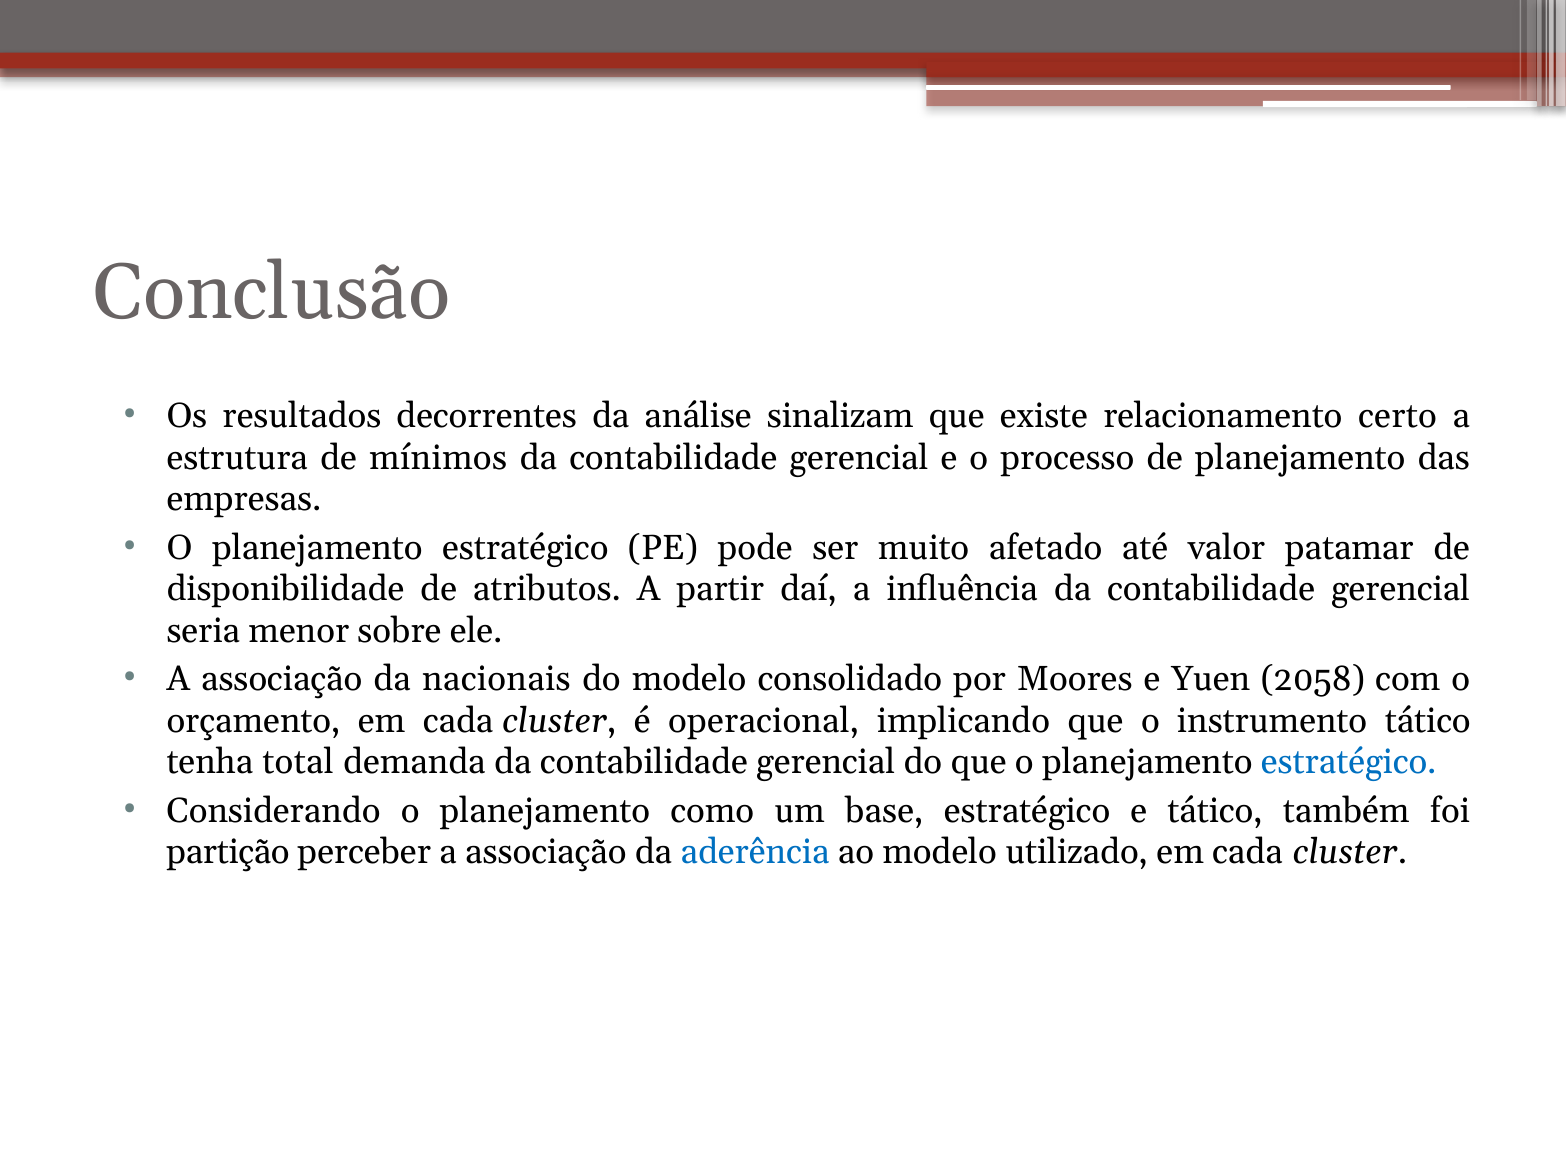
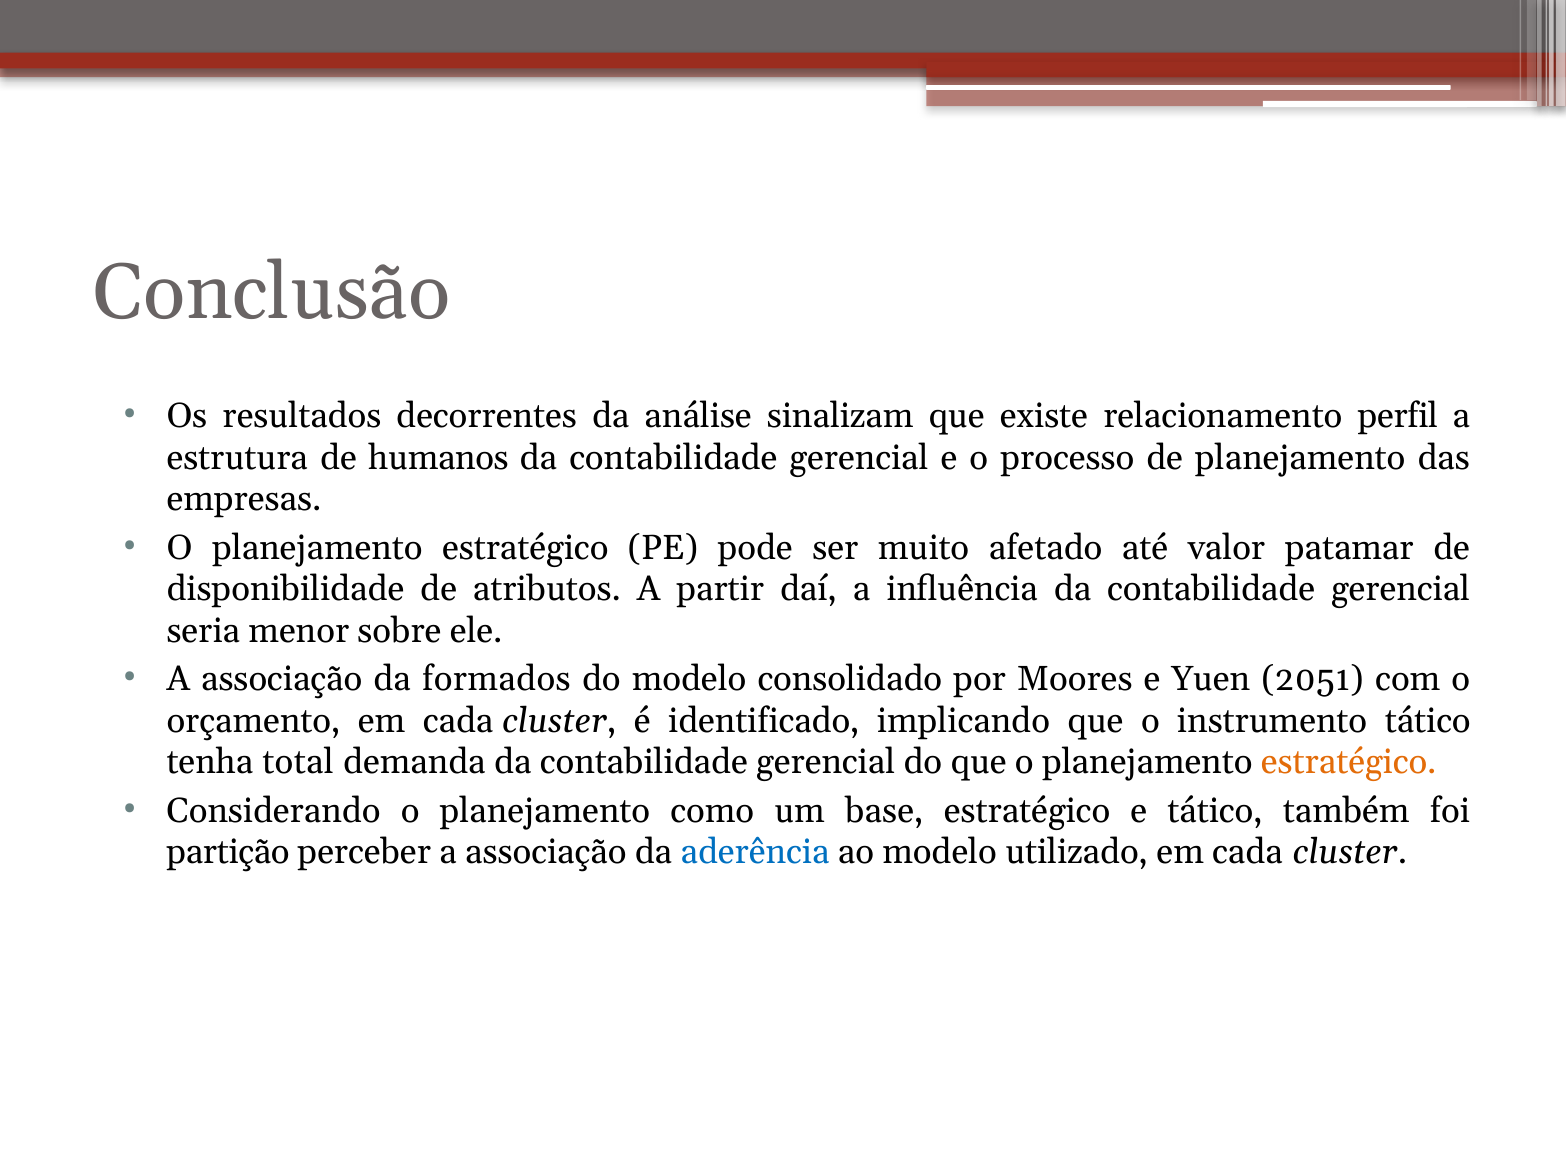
certo: certo -> perfil
mínimos: mínimos -> humanos
nacionais: nacionais -> formados
2058: 2058 -> 2051
operacional: operacional -> identificado
estratégico at (1349, 763) colour: blue -> orange
